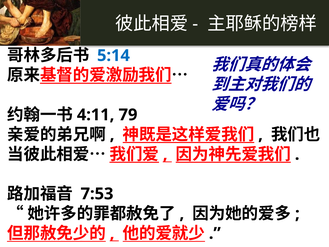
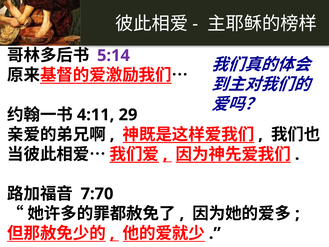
5:14 colour: blue -> purple
79: 79 -> 29
7:53: 7:53 -> 7:70
